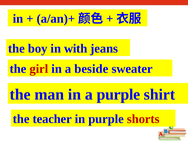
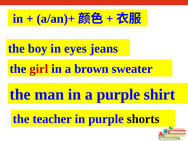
with: with -> eyes
beside: beside -> brown
shorts colour: red -> black
